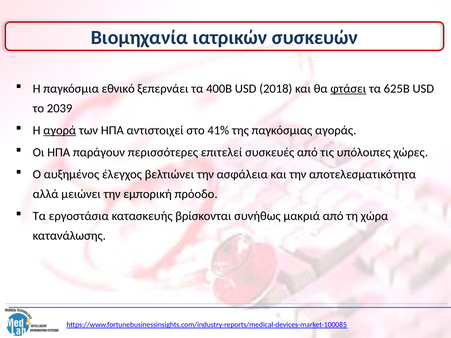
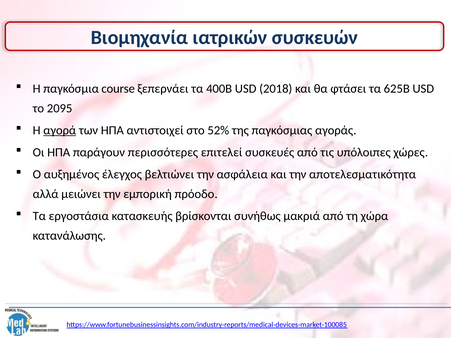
εθνικό: εθνικό -> course
φτάσει underline: present -> none
2039: 2039 -> 2095
41%: 41% -> 52%
